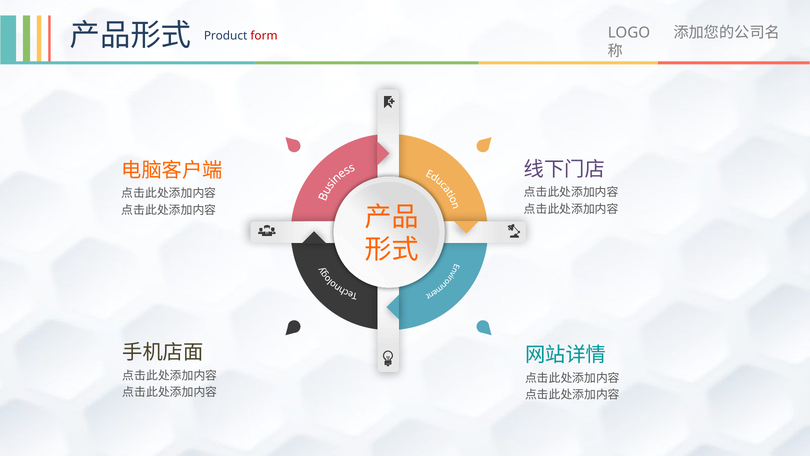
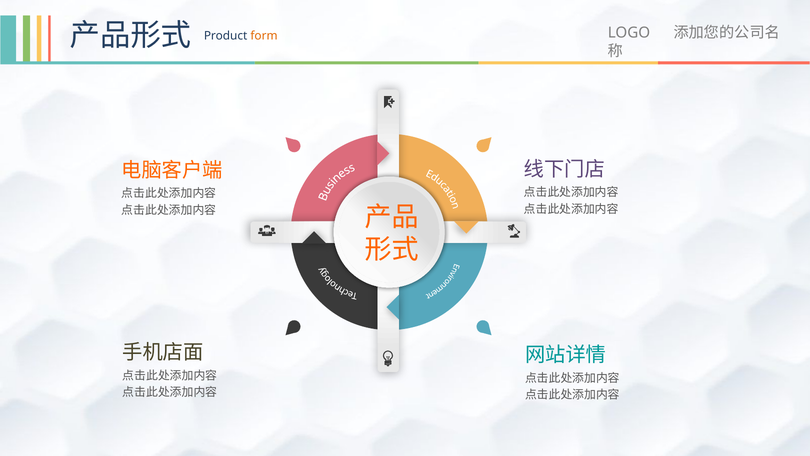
form colour: red -> orange
